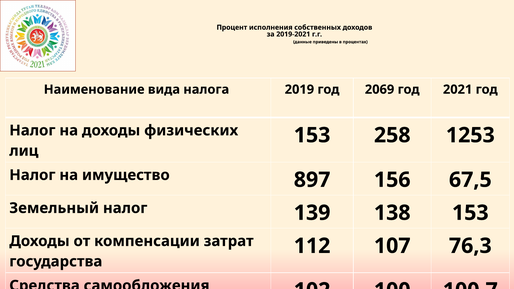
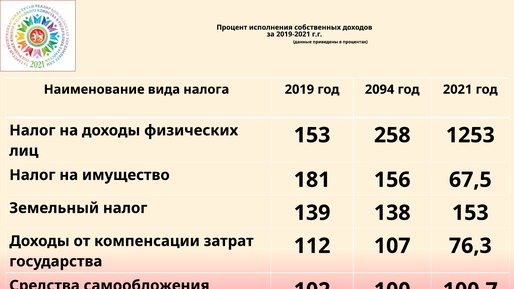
2069: 2069 -> 2094
897: 897 -> 181
